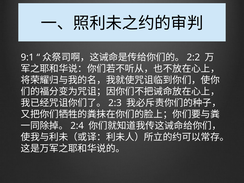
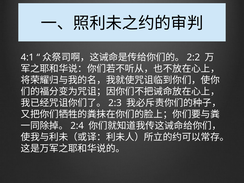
9:1: 9:1 -> 4:1
